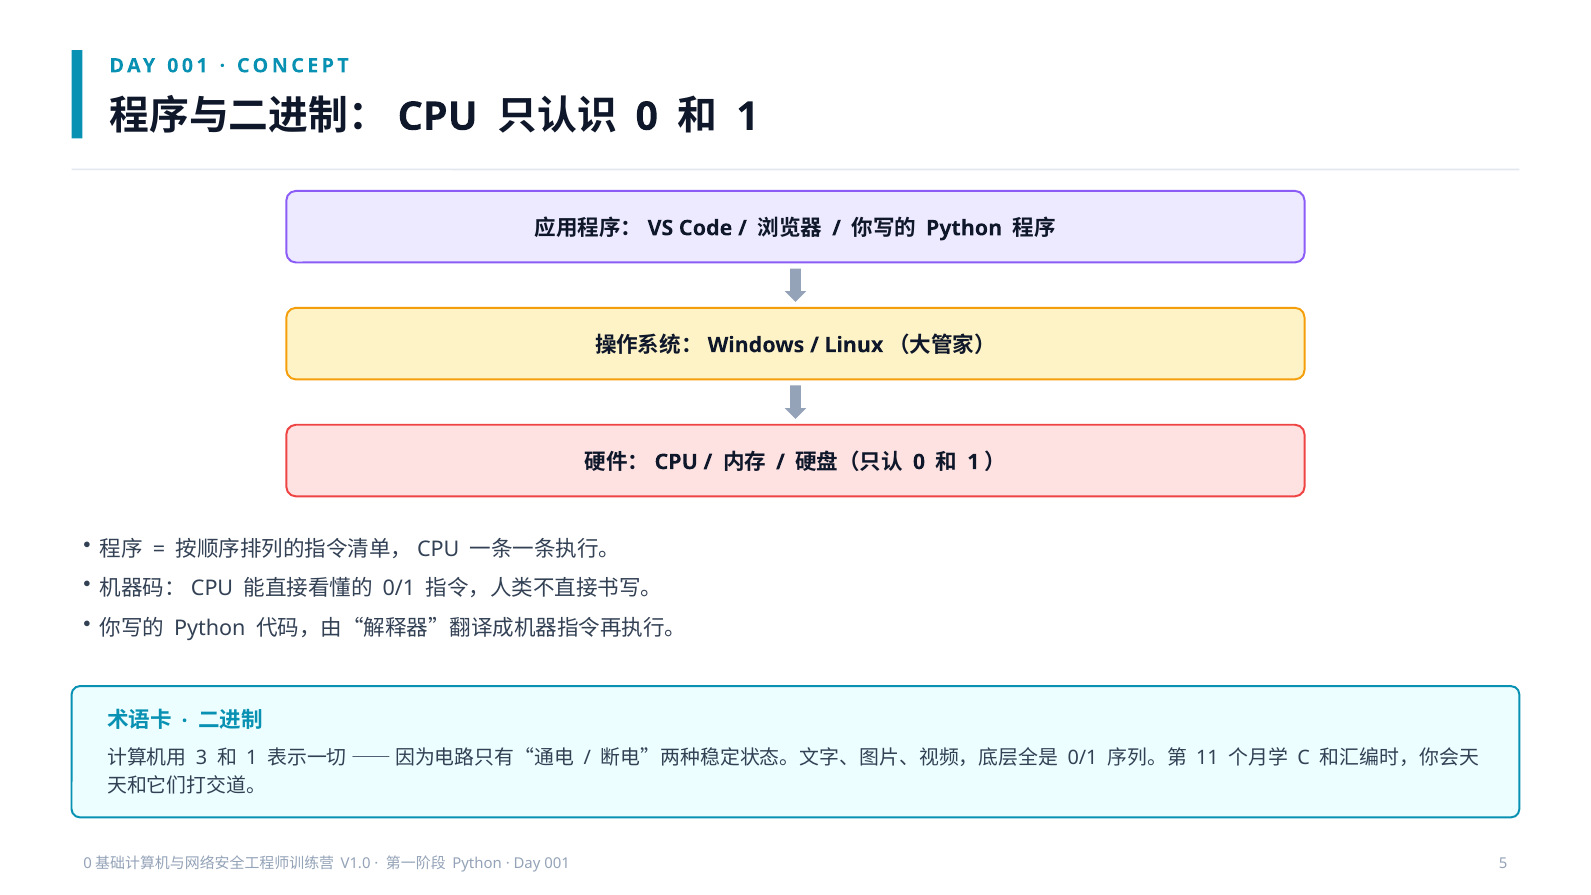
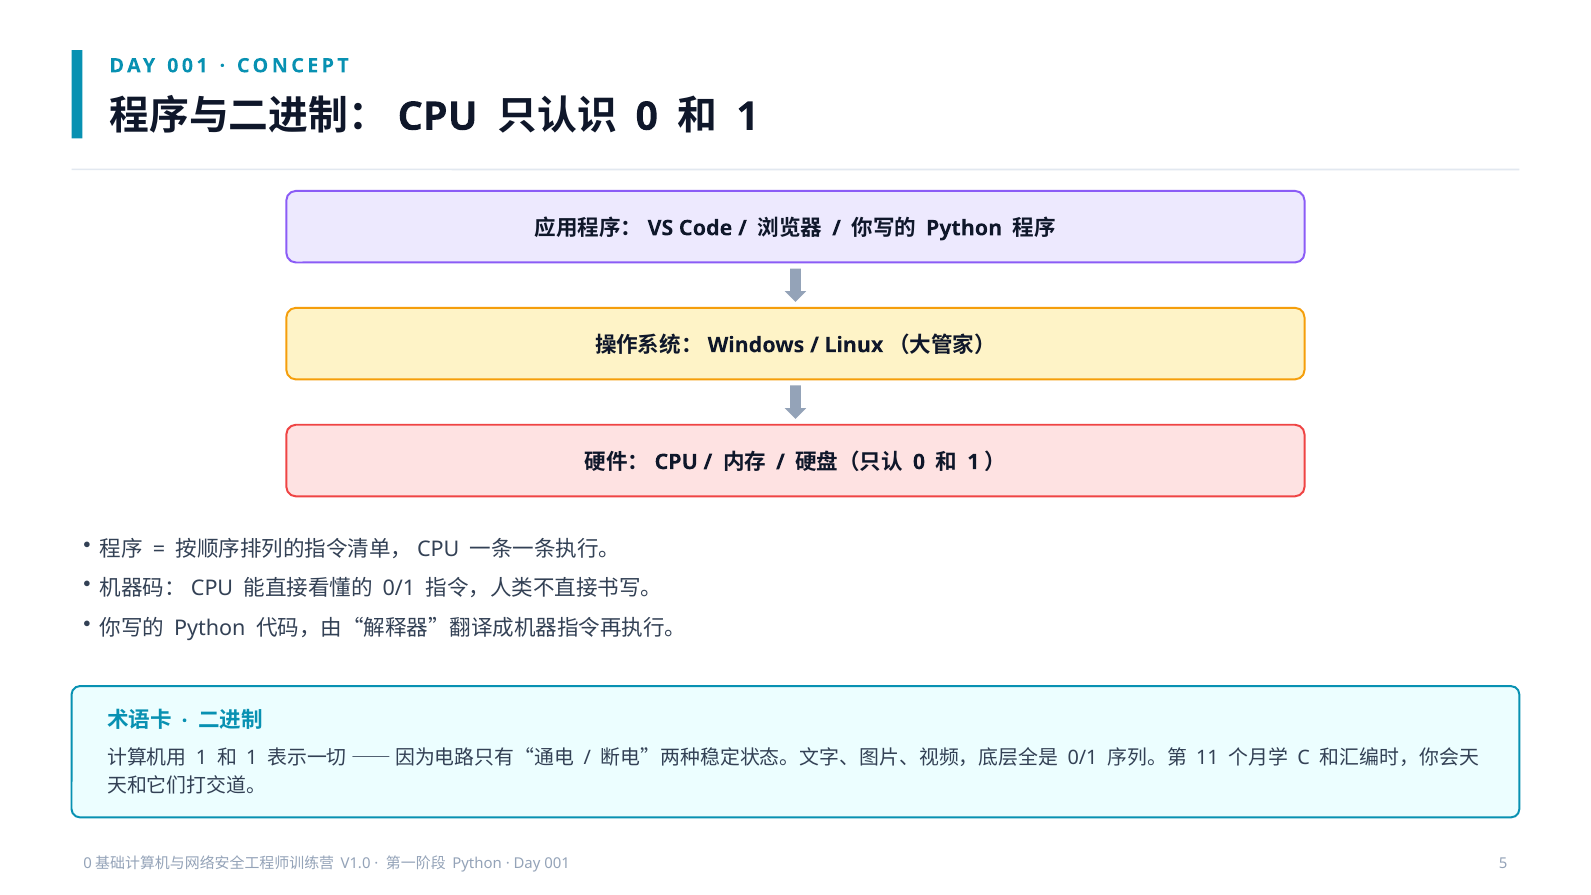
3 at (201, 758): 3 -> 1
